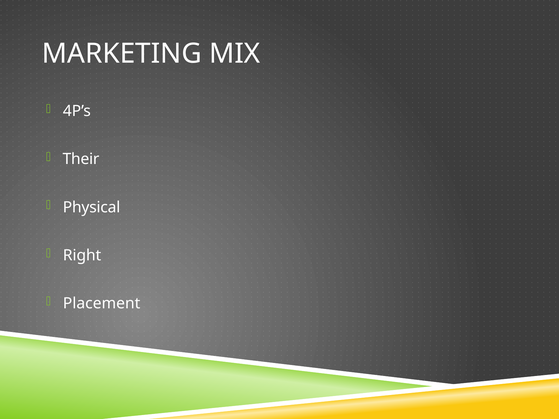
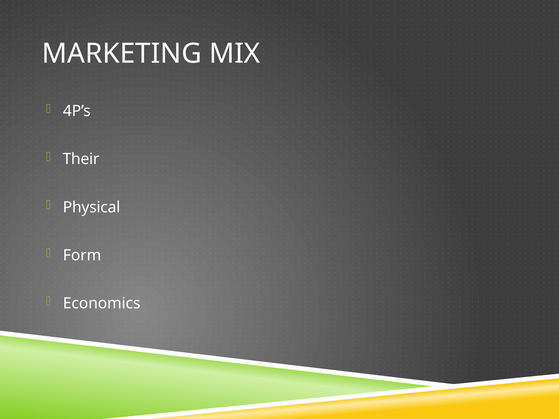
Right: Right -> Form
Placement: Placement -> Economics
